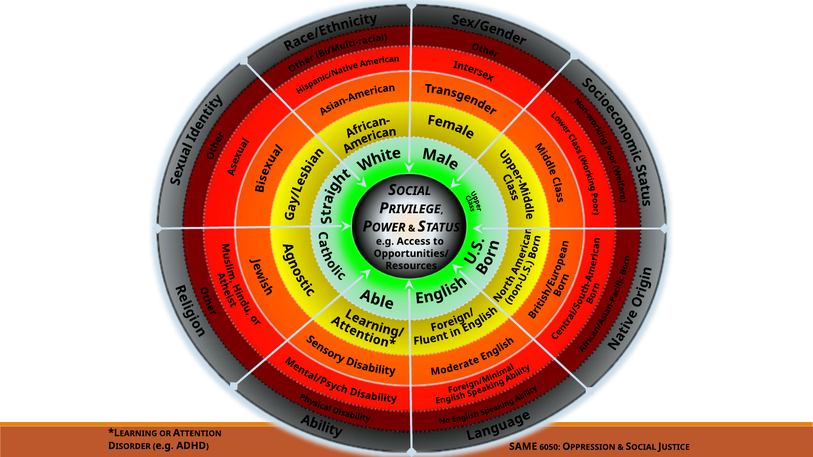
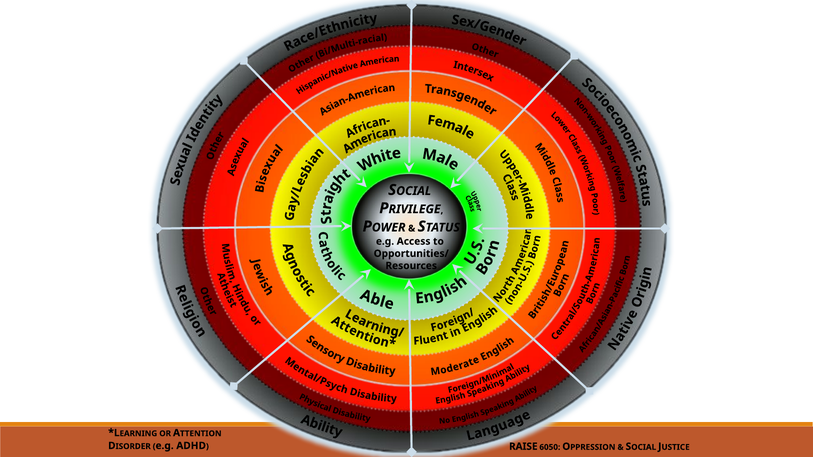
SAME: SAME -> RAISE
